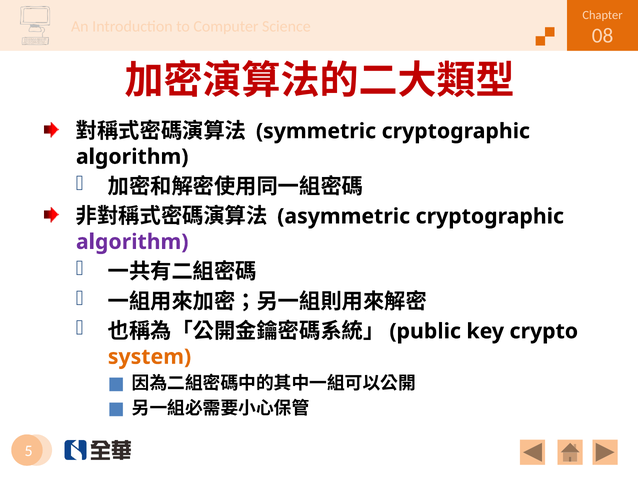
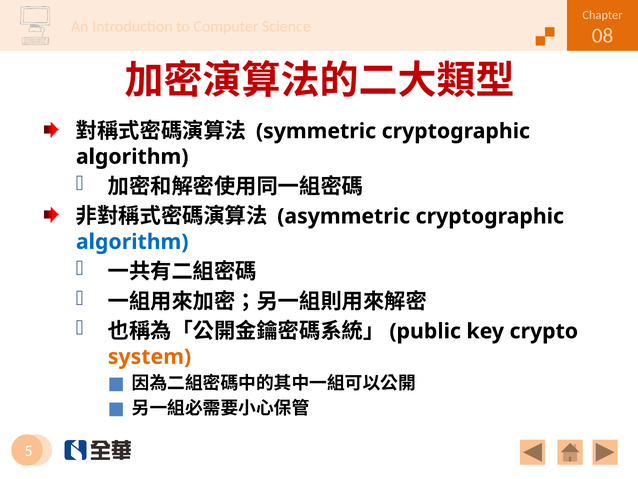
algorithm at (132, 242) colour: purple -> blue
